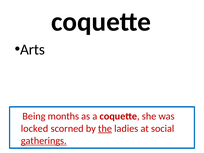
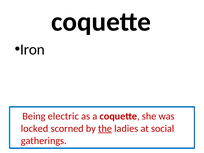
Arts: Arts -> Iron
months: months -> electric
gatherings underline: present -> none
